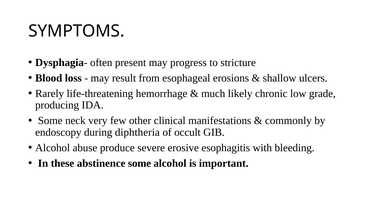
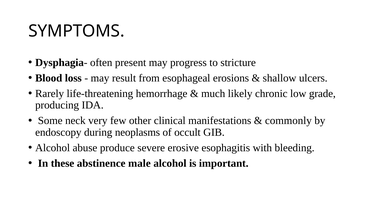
diphtheria: diphtheria -> neoplasms
abstinence some: some -> male
